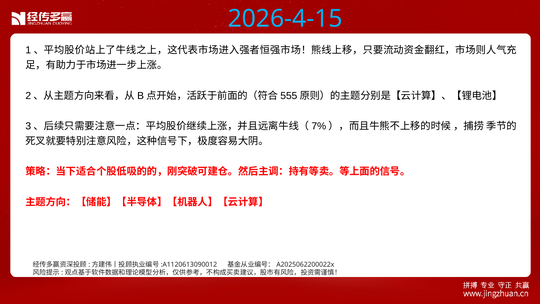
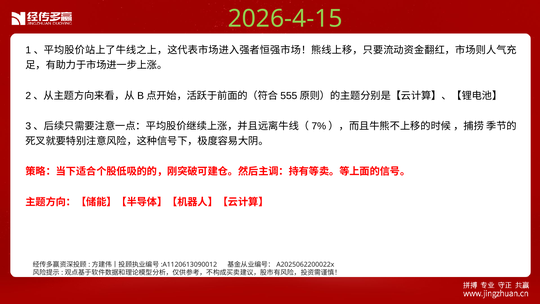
2026-4-15 colour: light blue -> light green
